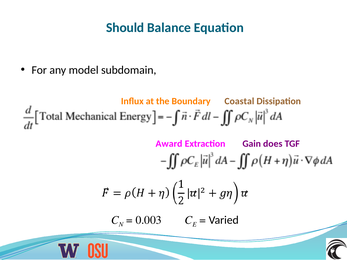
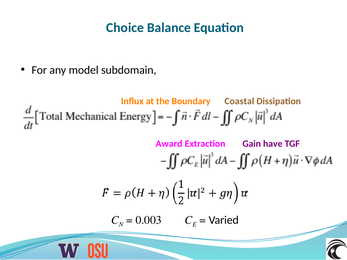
Should: Should -> Choice
does: does -> have
